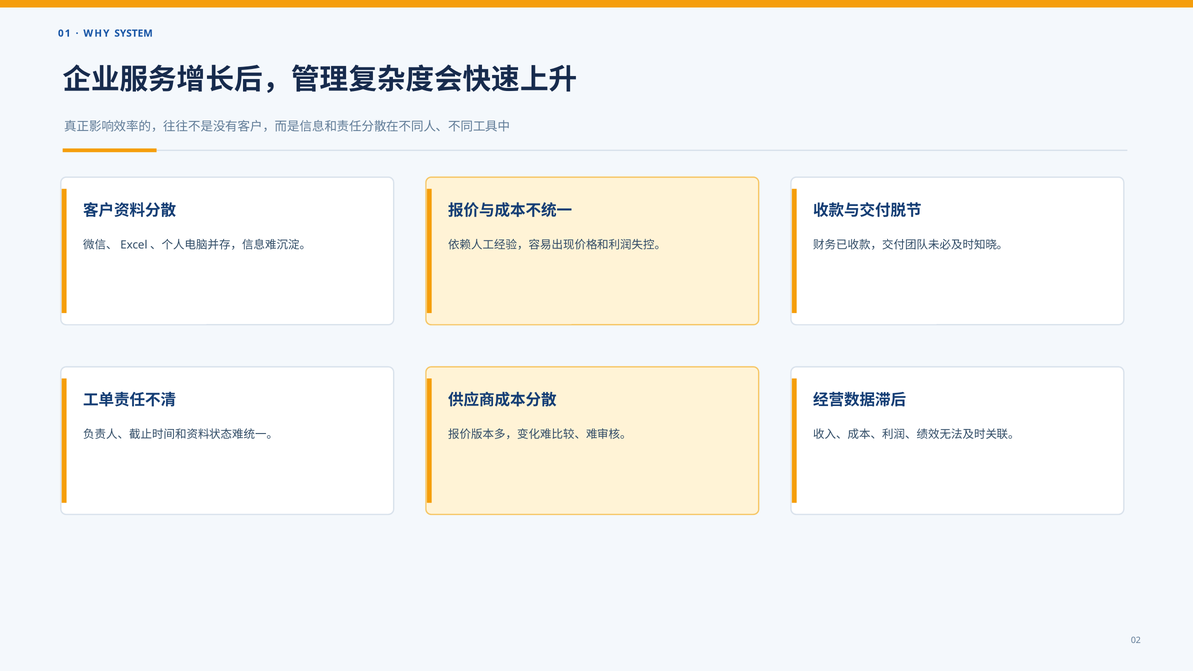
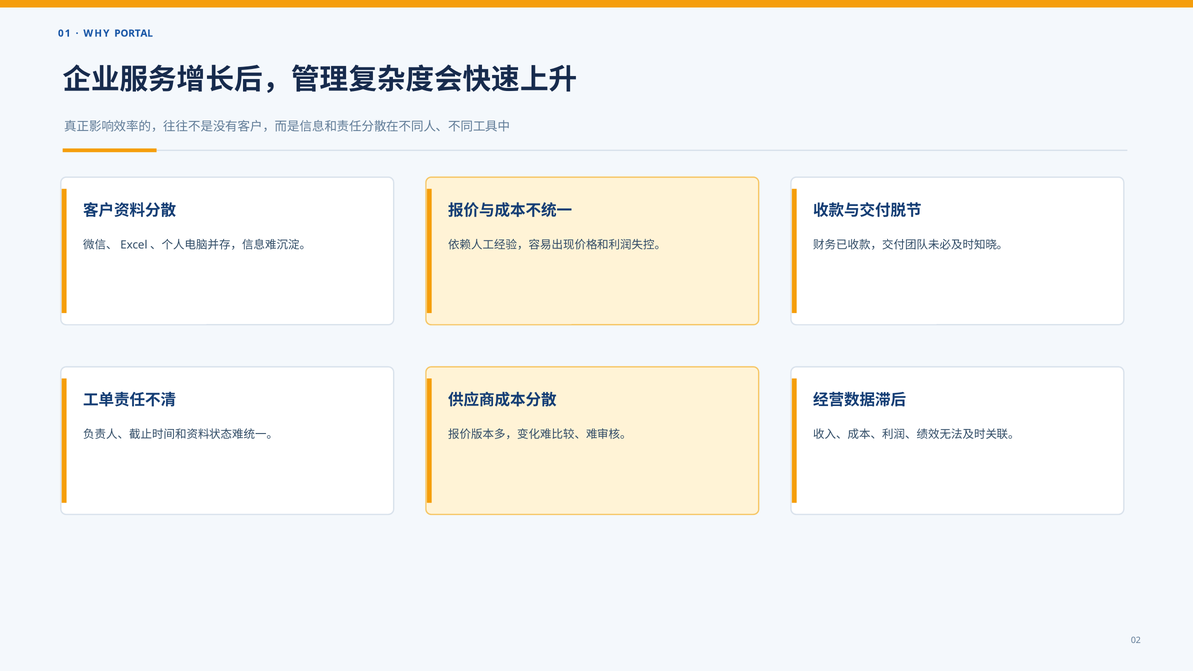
SYSTEM: SYSTEM -> PORTAL
